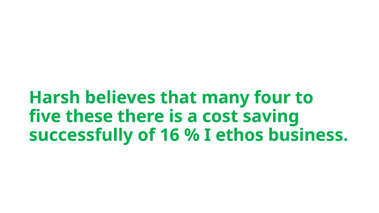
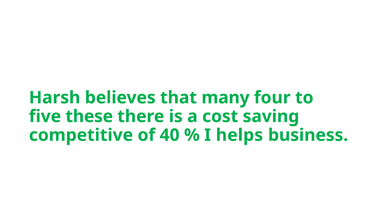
successfully: successfully -> competitive
16: 16 -> 40
ethos: ethos -> helps
